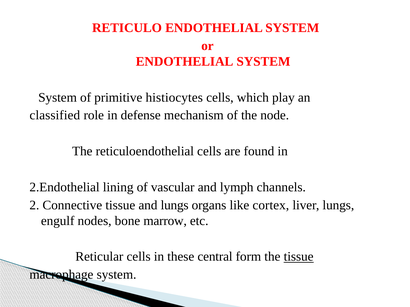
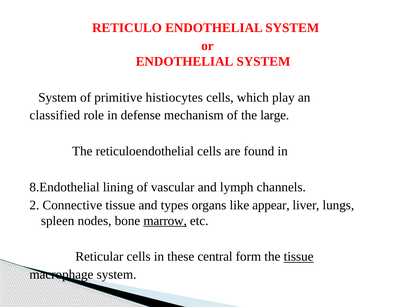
node: node -> large
2.Endothelial: 2.Endothelial -> 8.Endothelial
and lungs: lungs -> types
cortex: cortex -> appear
engulf: engulf -> spleen
marrow underline: none -> present
